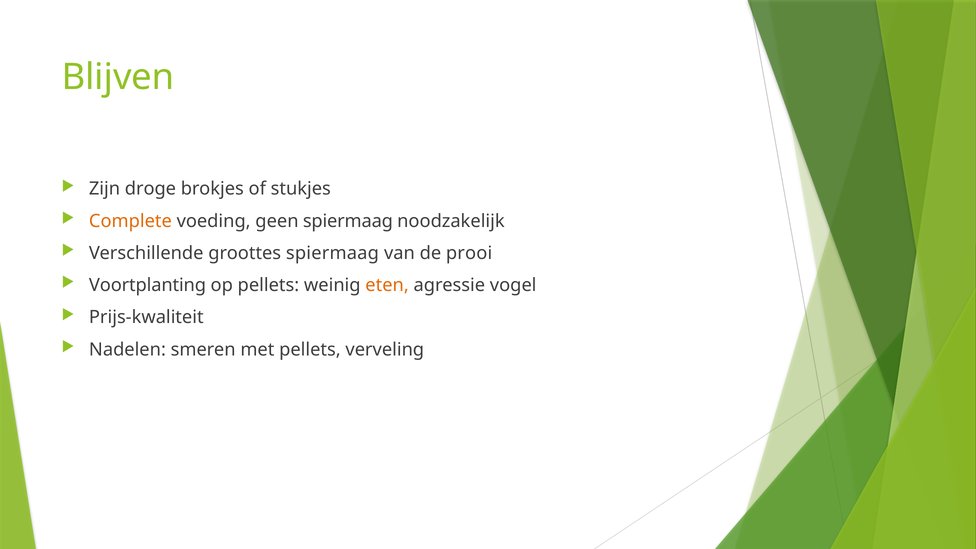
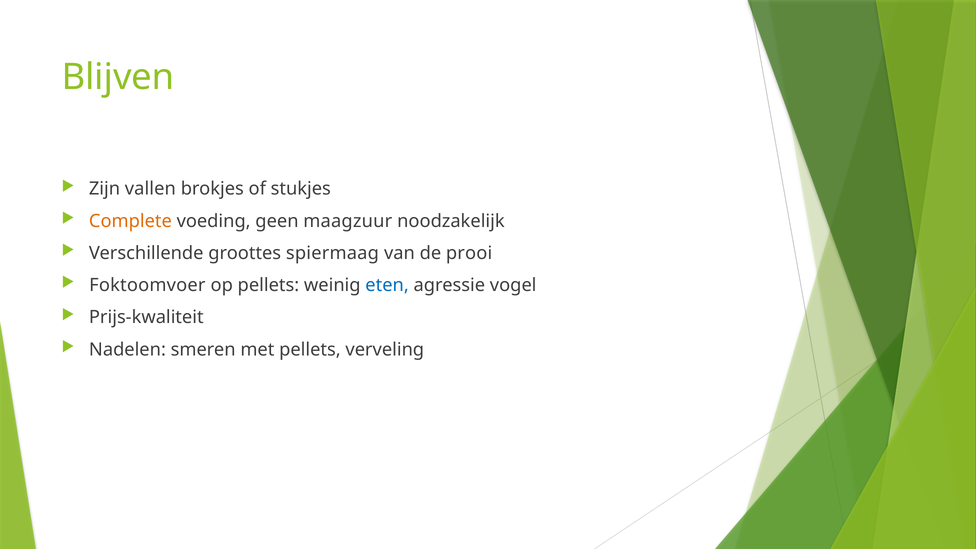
droge: droge -> vallen
geen spiermaag: spiermaag -> maagzuur
Voortplanting: Voortplanting -> Foktoomvoer
eten colour: orange -> blue
